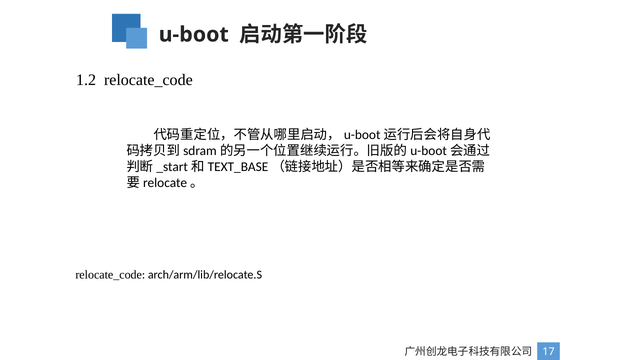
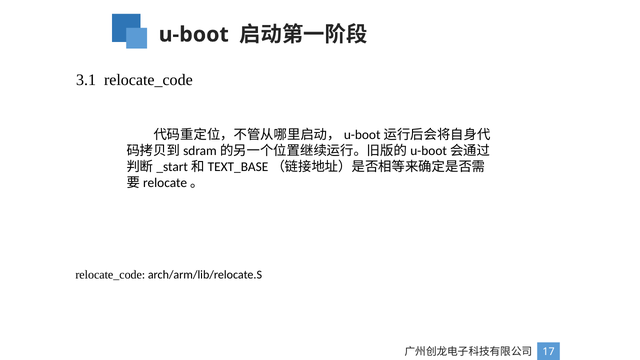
1.2: 1.2 -> 3.1
